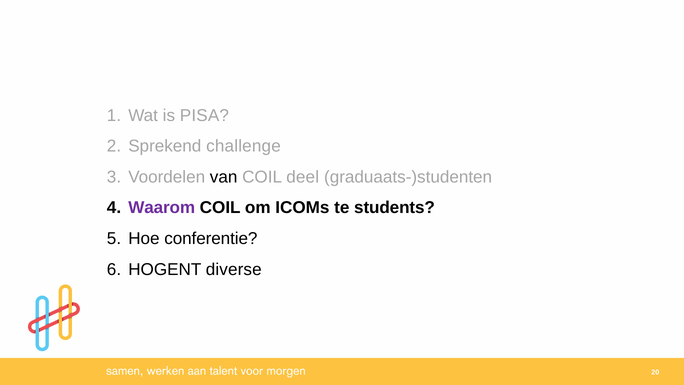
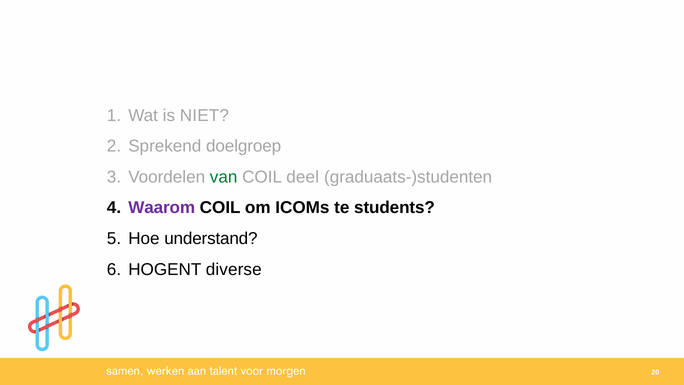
PISA: PISA -> NIET
challenge: challenge -> doelgroep
van colour: black -> green
conferentie: conferentie -> understand
